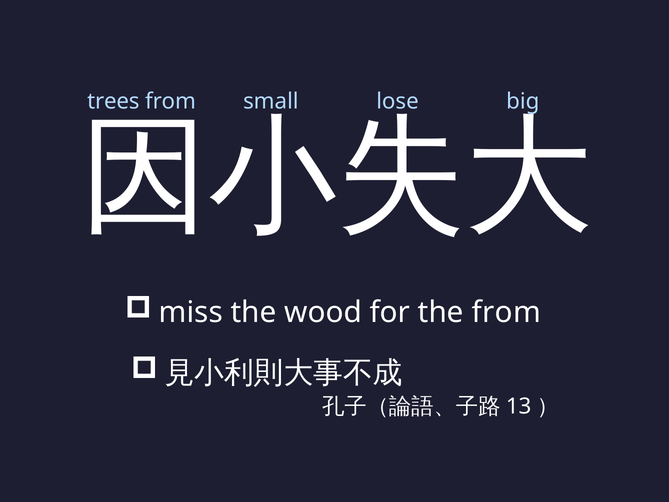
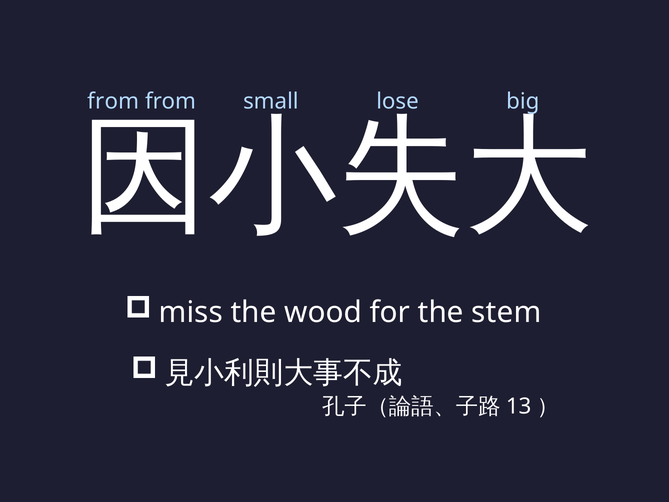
trees at (113, 102): trees -> from
the from: from -> stem
